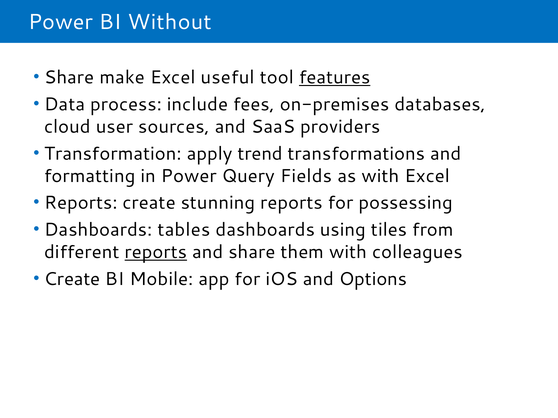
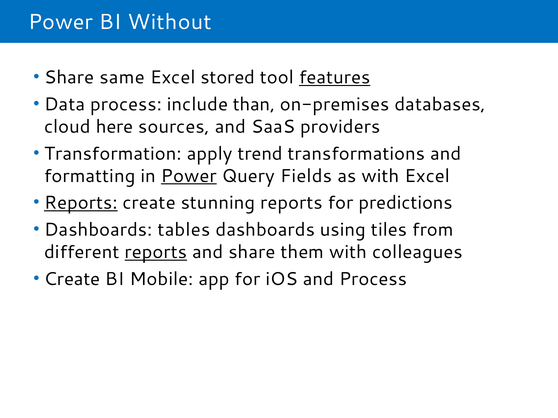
make: make -> same
useful: useful -> stored
fees: fees -> than
user: user -> here
Power at (189, 176) underline: none -> present
Reports at (81, 203) underline: none -> present
possessing: possessing -> predictions
and Options: Options -> Process
